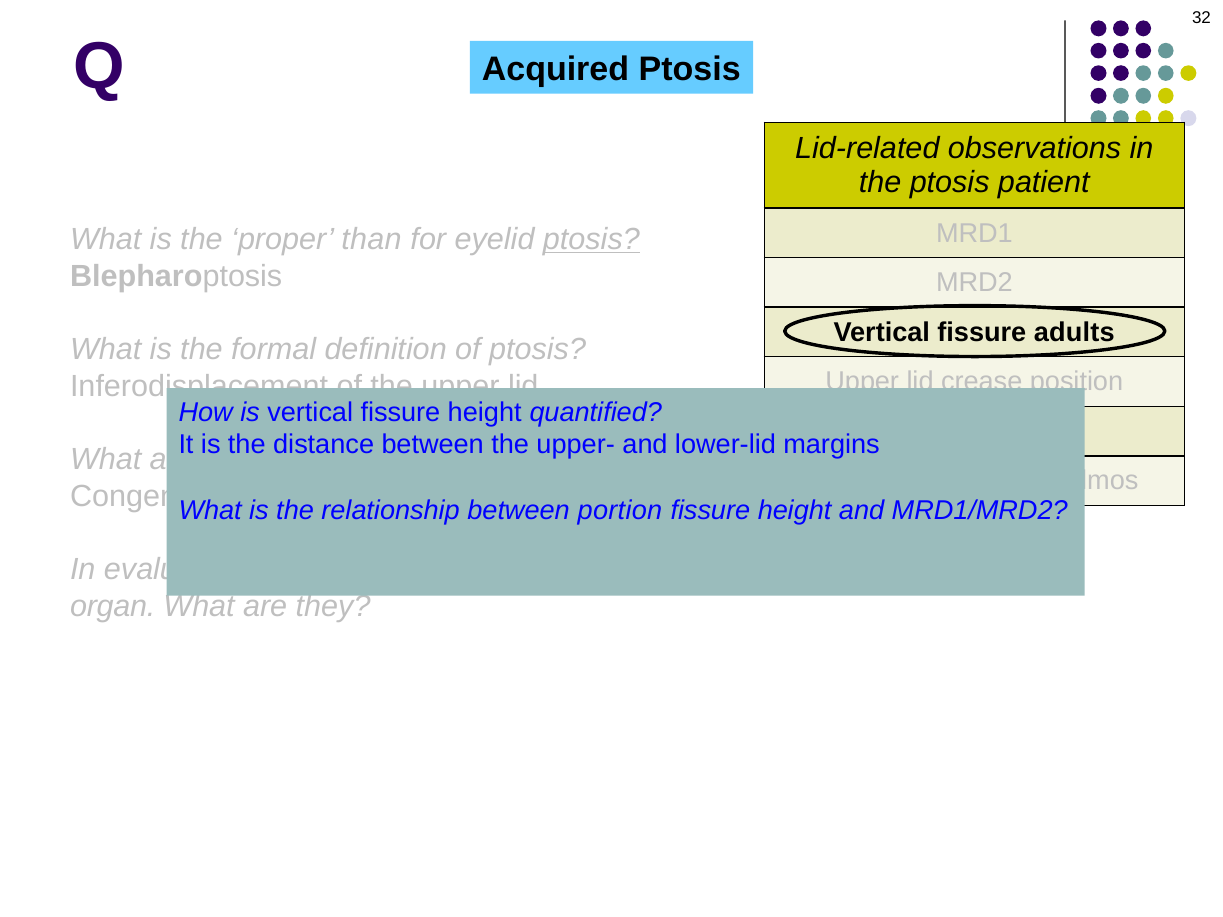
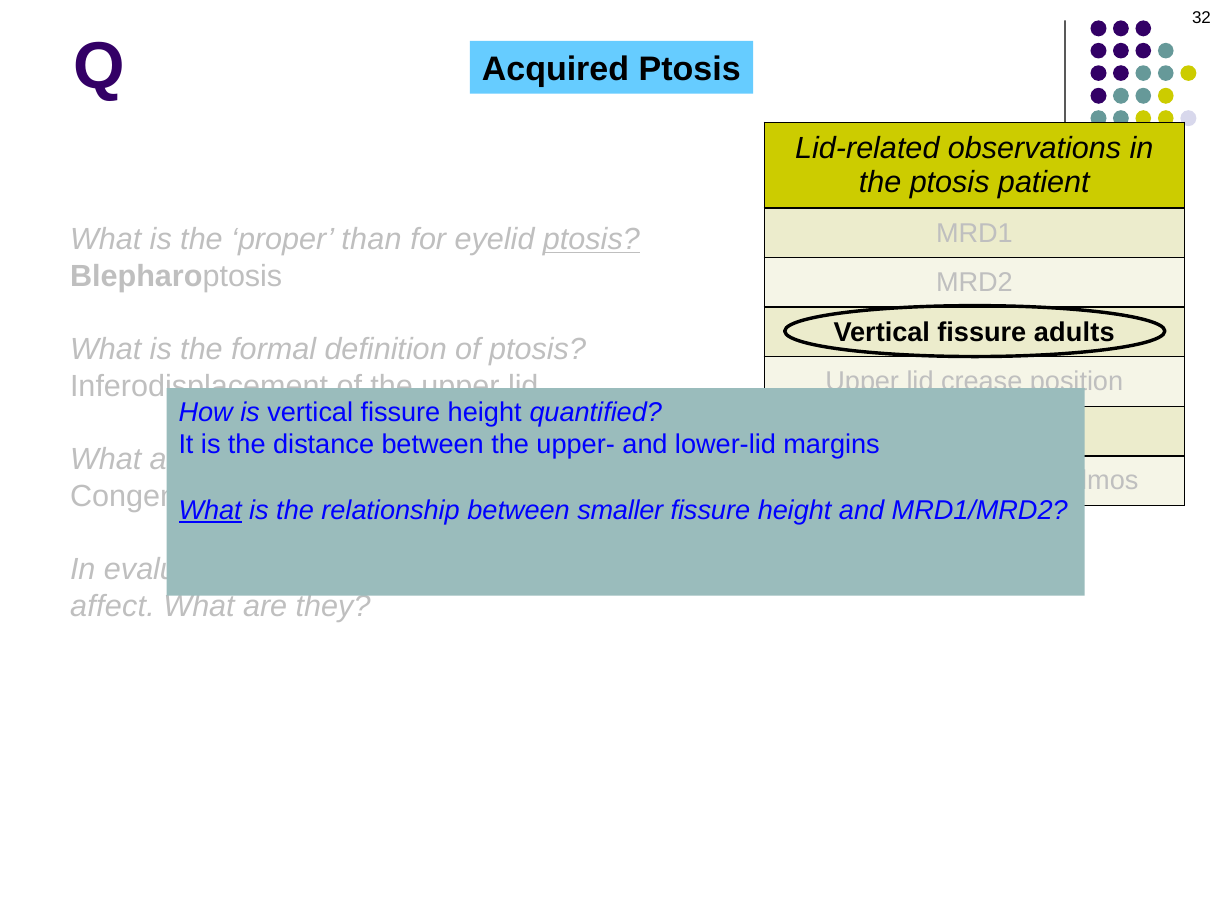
What at (210, 510) underline: none -> present
portion: portion -> smaller
organ: organ -> affect
